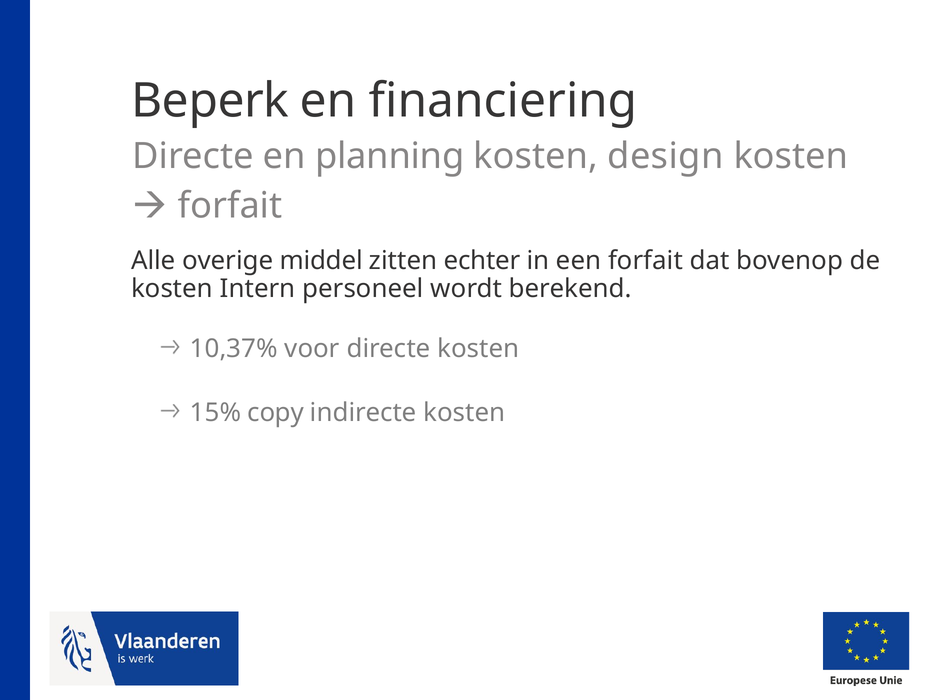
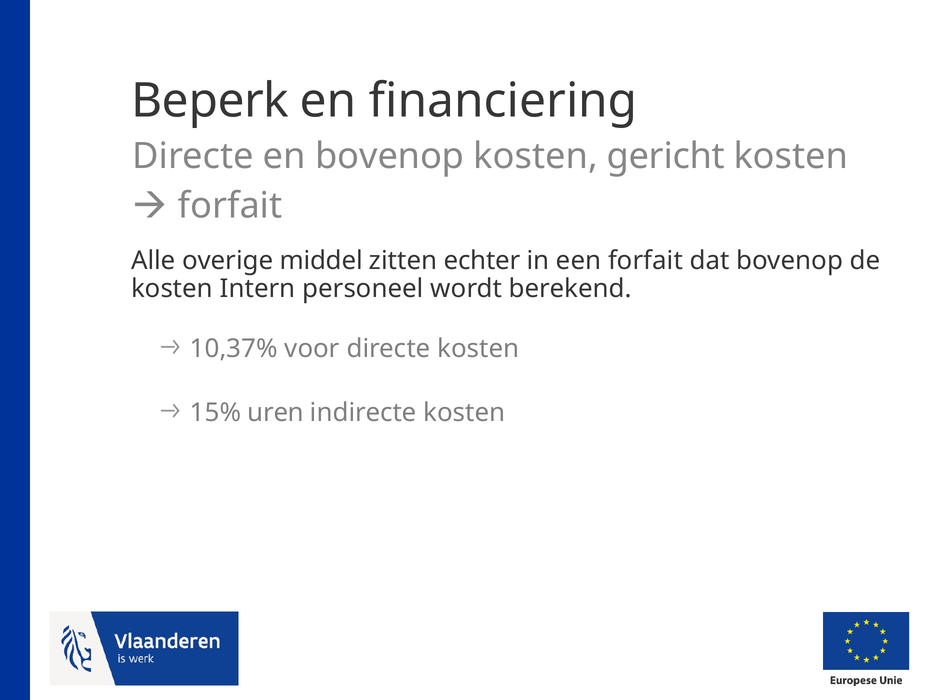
en planning: planning -> bovenop
design: design -> gericht
copy: copy -> uren
